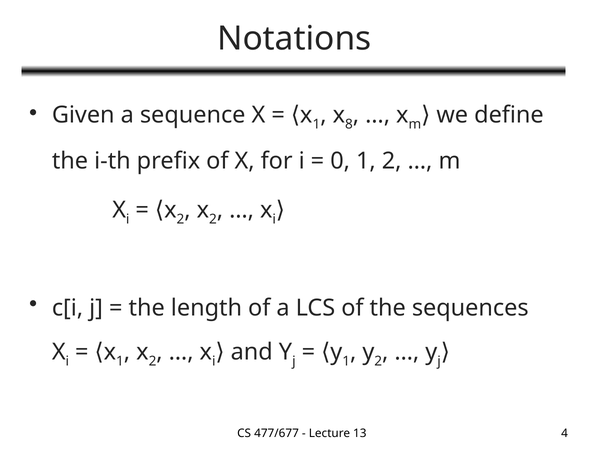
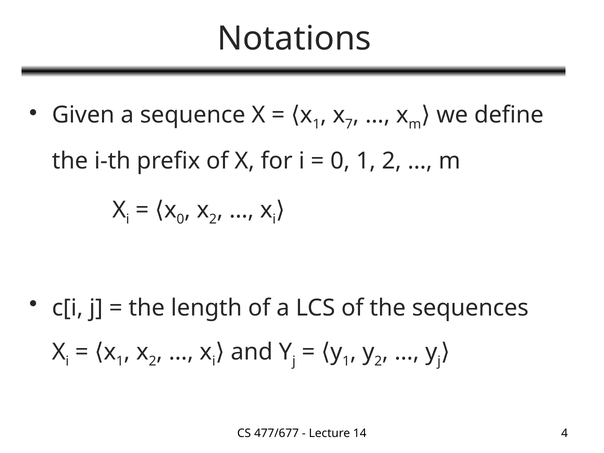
8: 8 -> 7
2 at (180, 219): 2 -> 0
13: 13 -> 14
